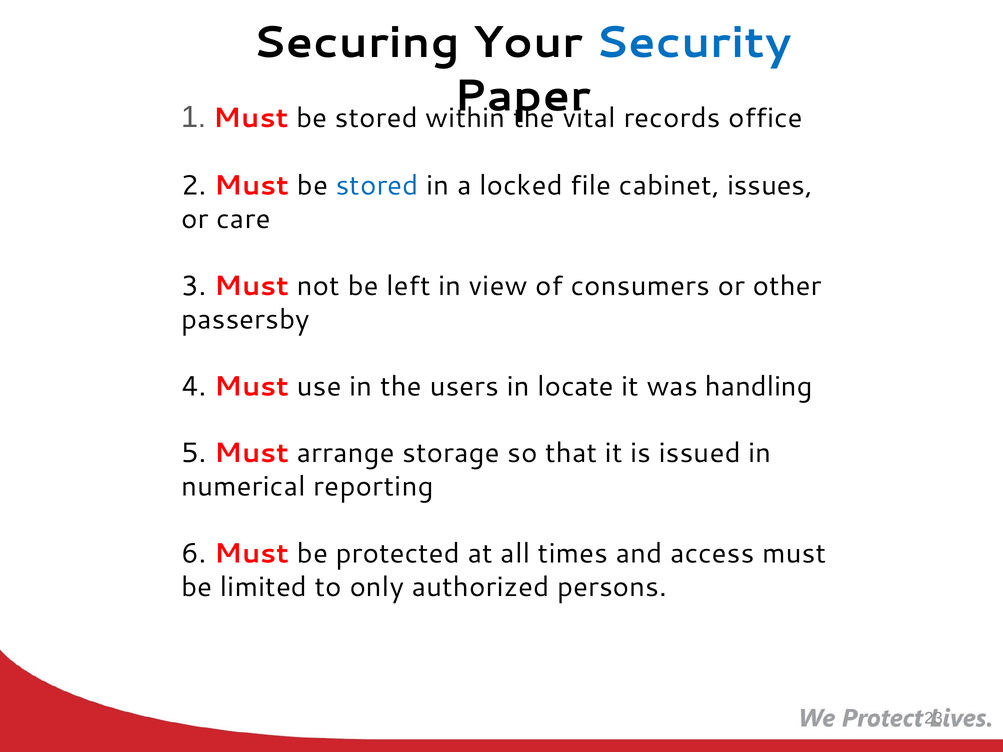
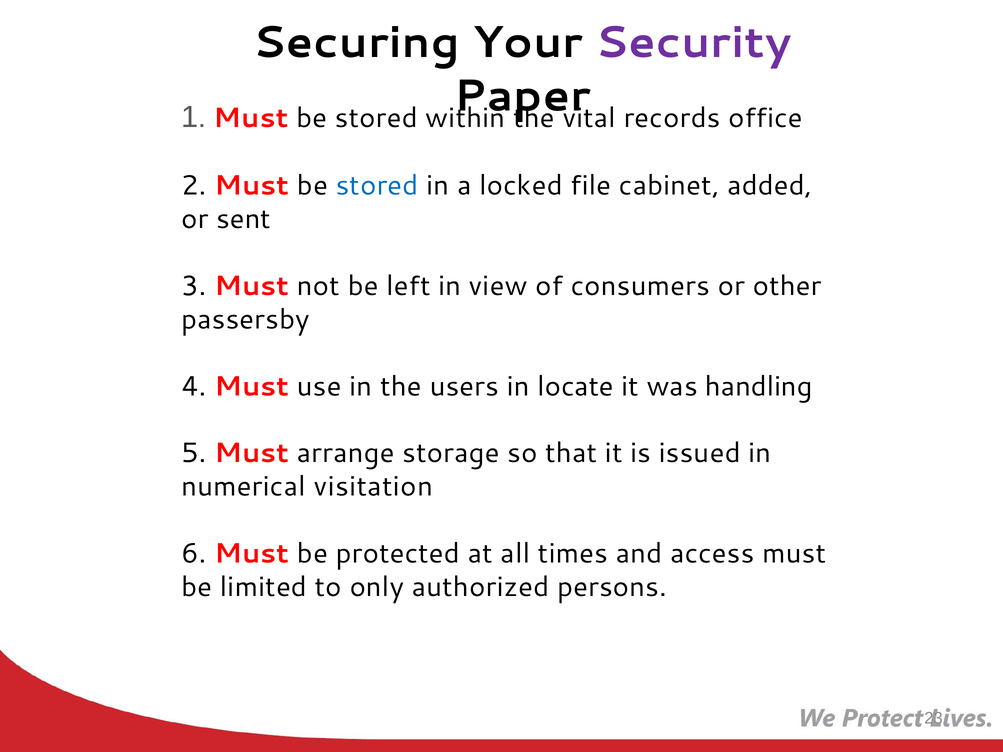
Security colour: blue -> purple
issues: issues -> added
care: care -> sent
reporting: reporting -> visitation
